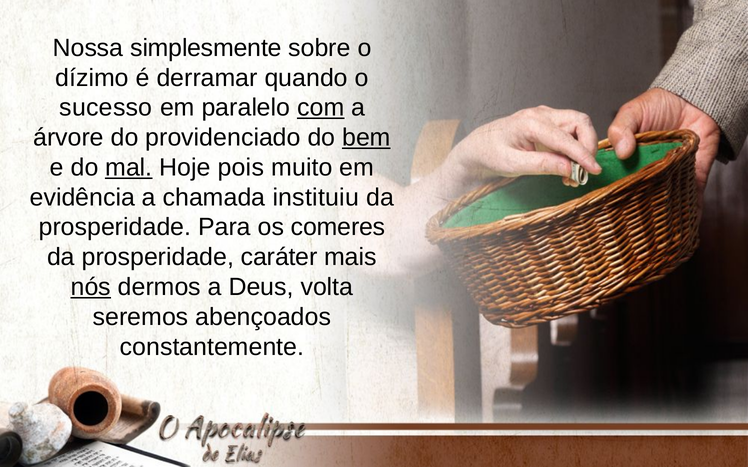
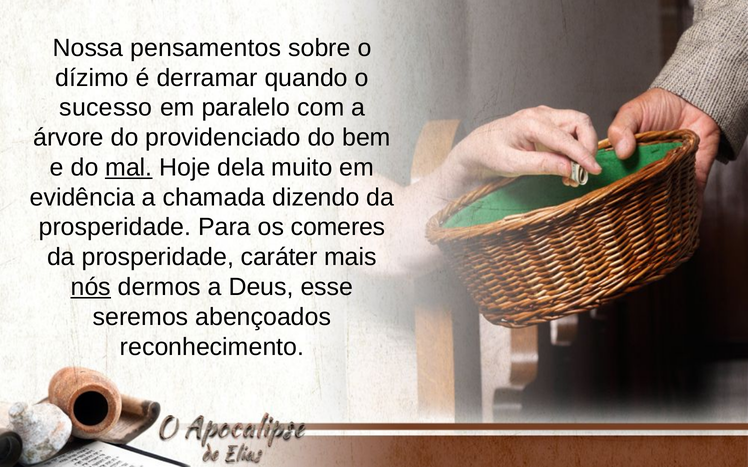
simplesmente: simplesmente -> pensamentos
com underline: present -> none
bem underline: present -> none
pois: pois -> dela
instituiu: instituiu -> dizendo
volta: volta -> esse
constantemente: constantemente -> reconhecimento
